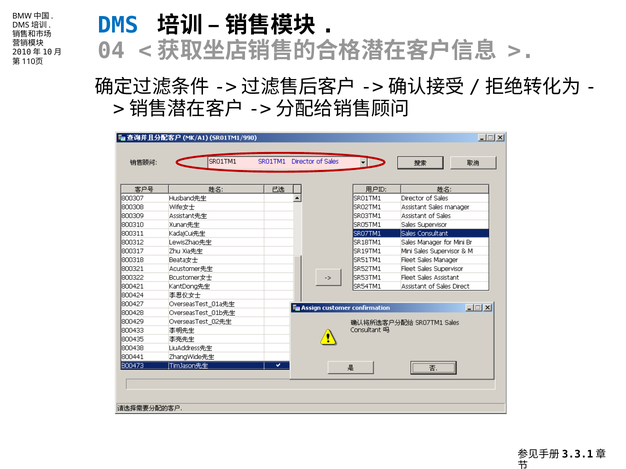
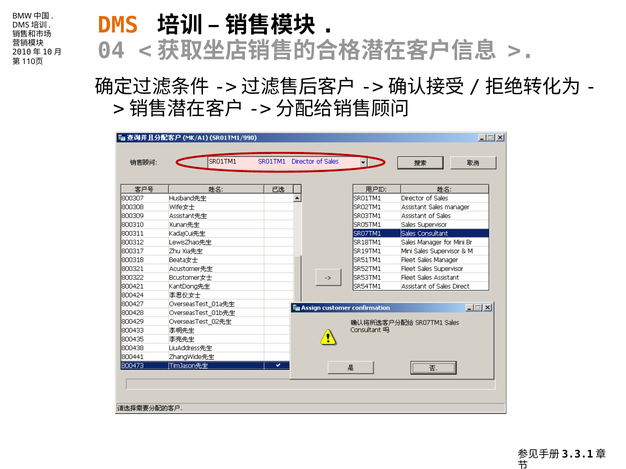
DMS colour: blue -> orange
